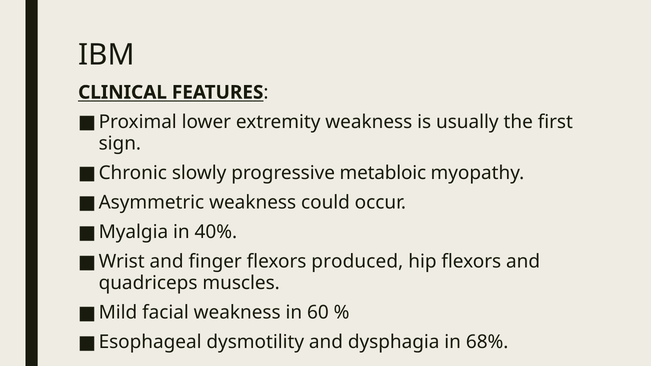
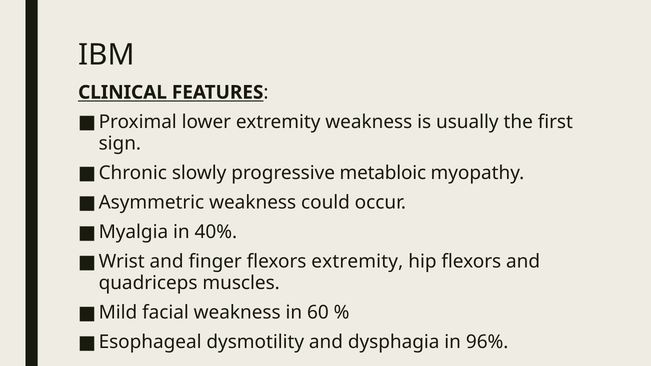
flexors produced: produced -> extremity
68%: 68% -> 96%
